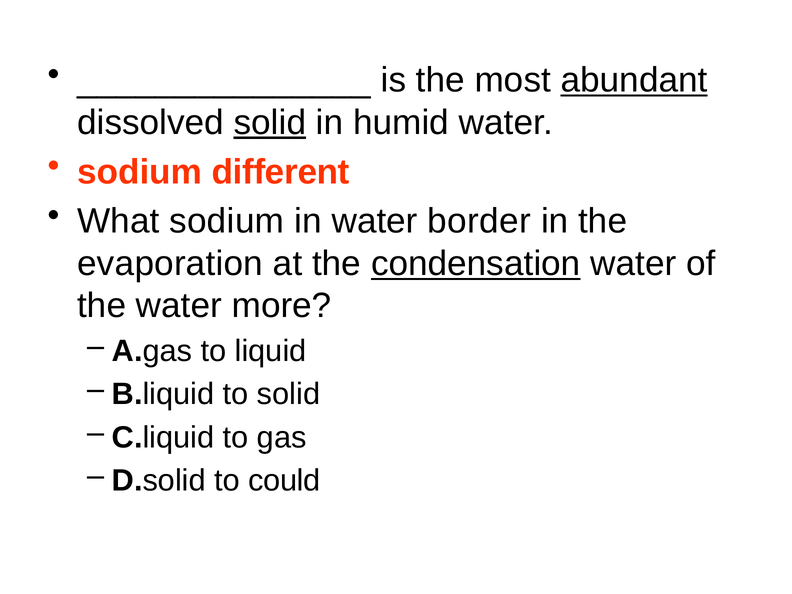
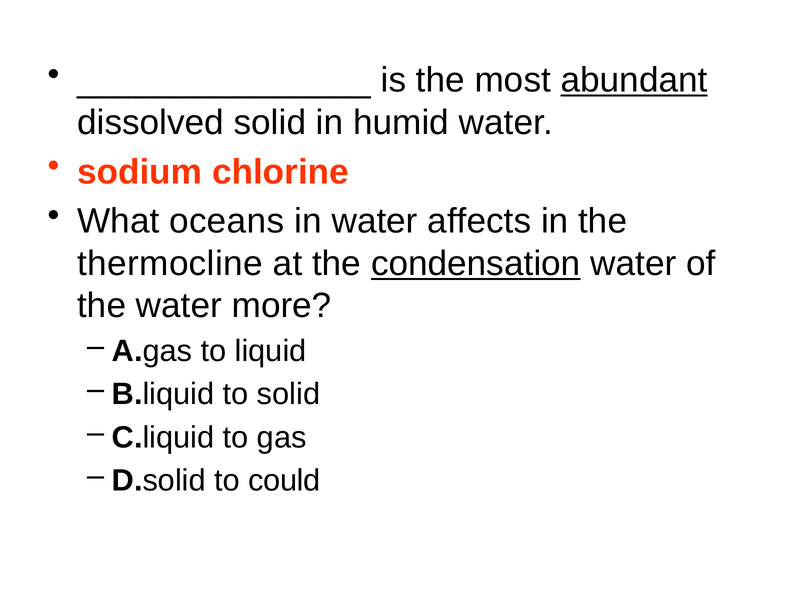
solid at (270, 123) underline: present -> none
different: different -> chlorine
What sodium: sodium -> oceans
border: border -> affects
evaporation: evaporation -> thermocline
